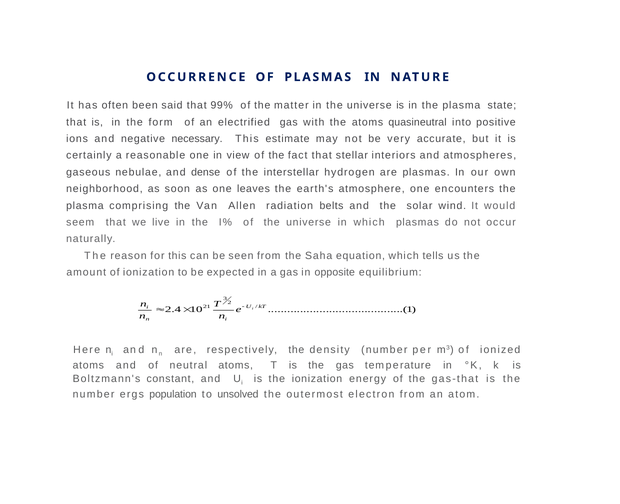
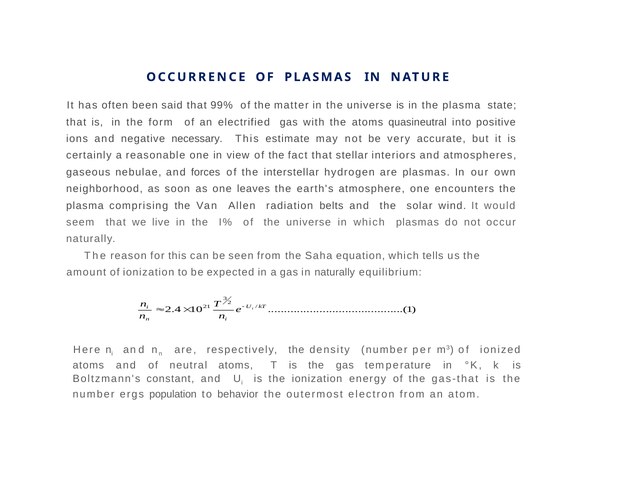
dense: dense -> forces
in opposite: opposite -> naturally
unsolved: unsolved -> behavior
